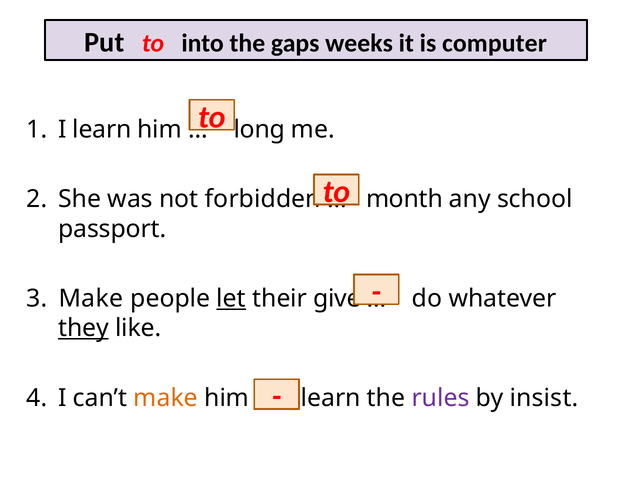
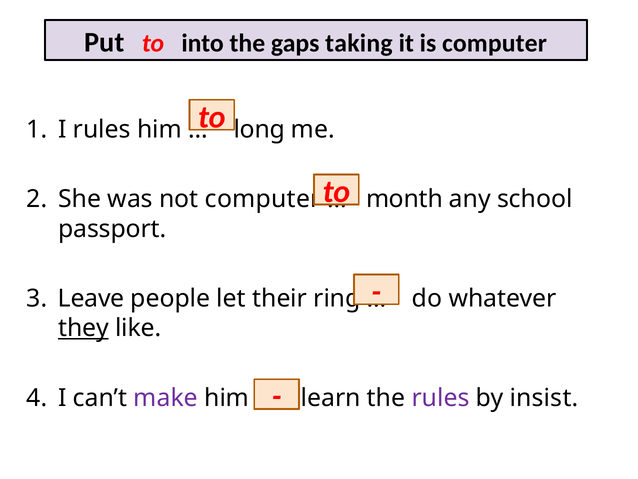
weeks: weeks -> taking
I learn: learn -> rules
not forbidden: forbidden -> computer
Make at (91, 298): Make -> Leave
let underline: present -> none
give: give -> ring
make at (166, 397) colour: orange -> purple
